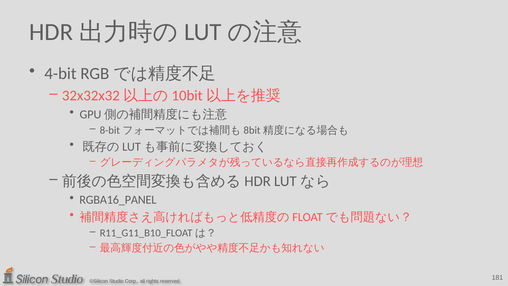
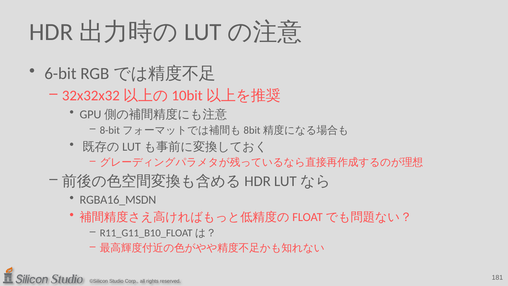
4-bit: 4-bit -> 6-bit
RGBA16_PANEL: RGBA16_PANEL -> RGBA16_MSDN
